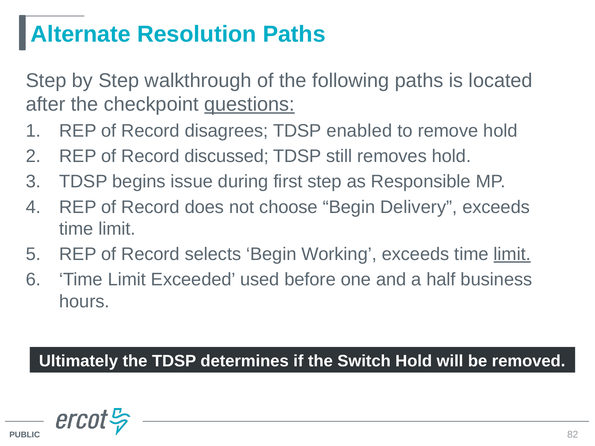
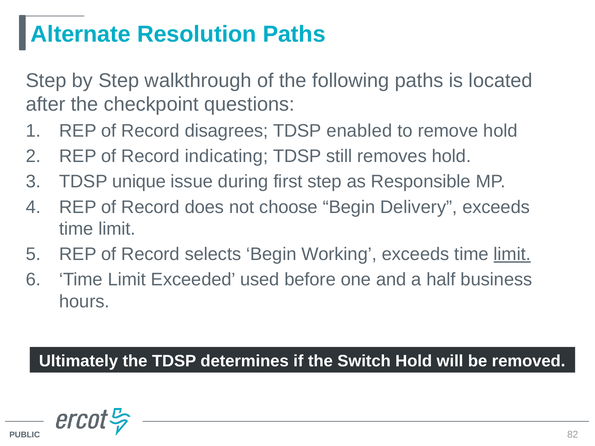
questions underline: present -> none
discussed: discussed -> indicating
begins: begins -> unique
